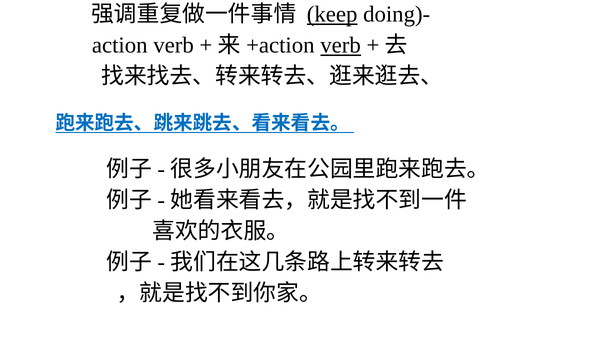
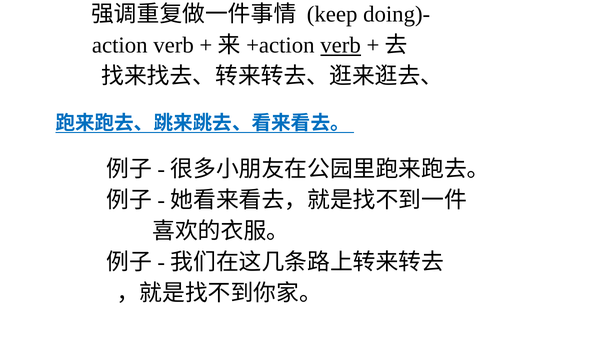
keep underline: present -> none
